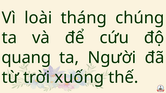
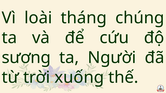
quang: quang -> sương
